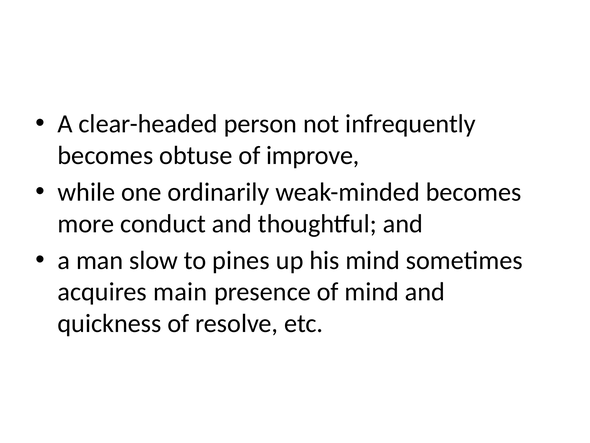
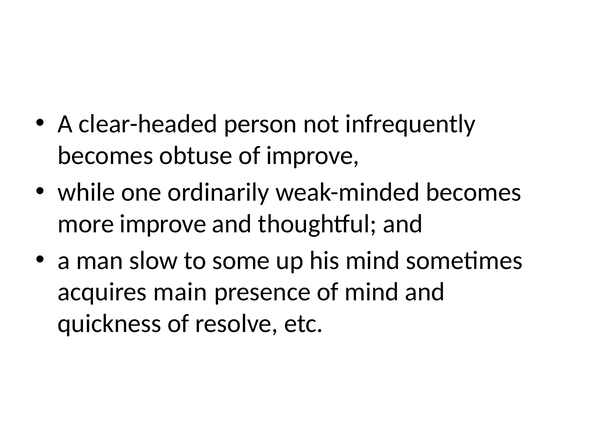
more conduct: conduct -> improve
pines: pines -> some
